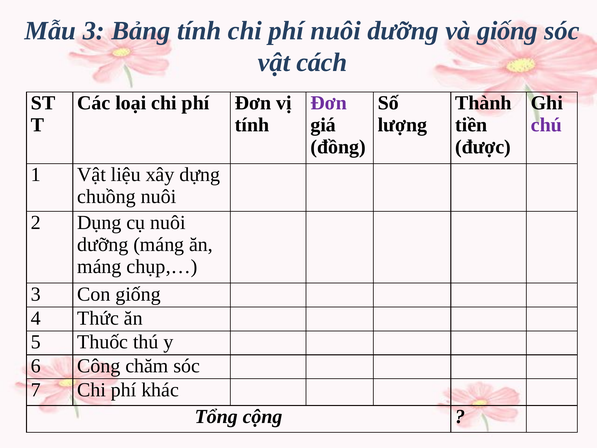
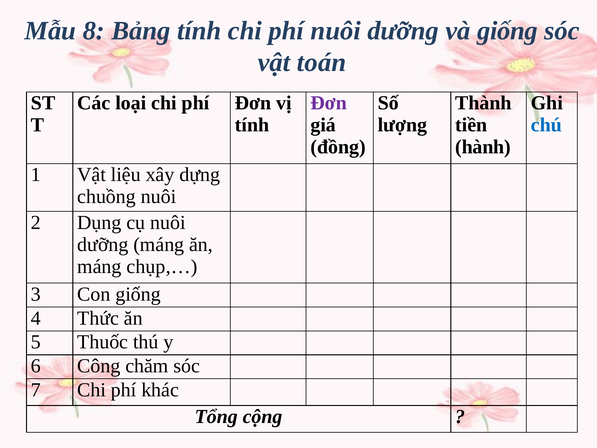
Mẫu 3: 3 -> 8
cách: cách -> toán
chú colour: purple -> blue
được: được -> hành
